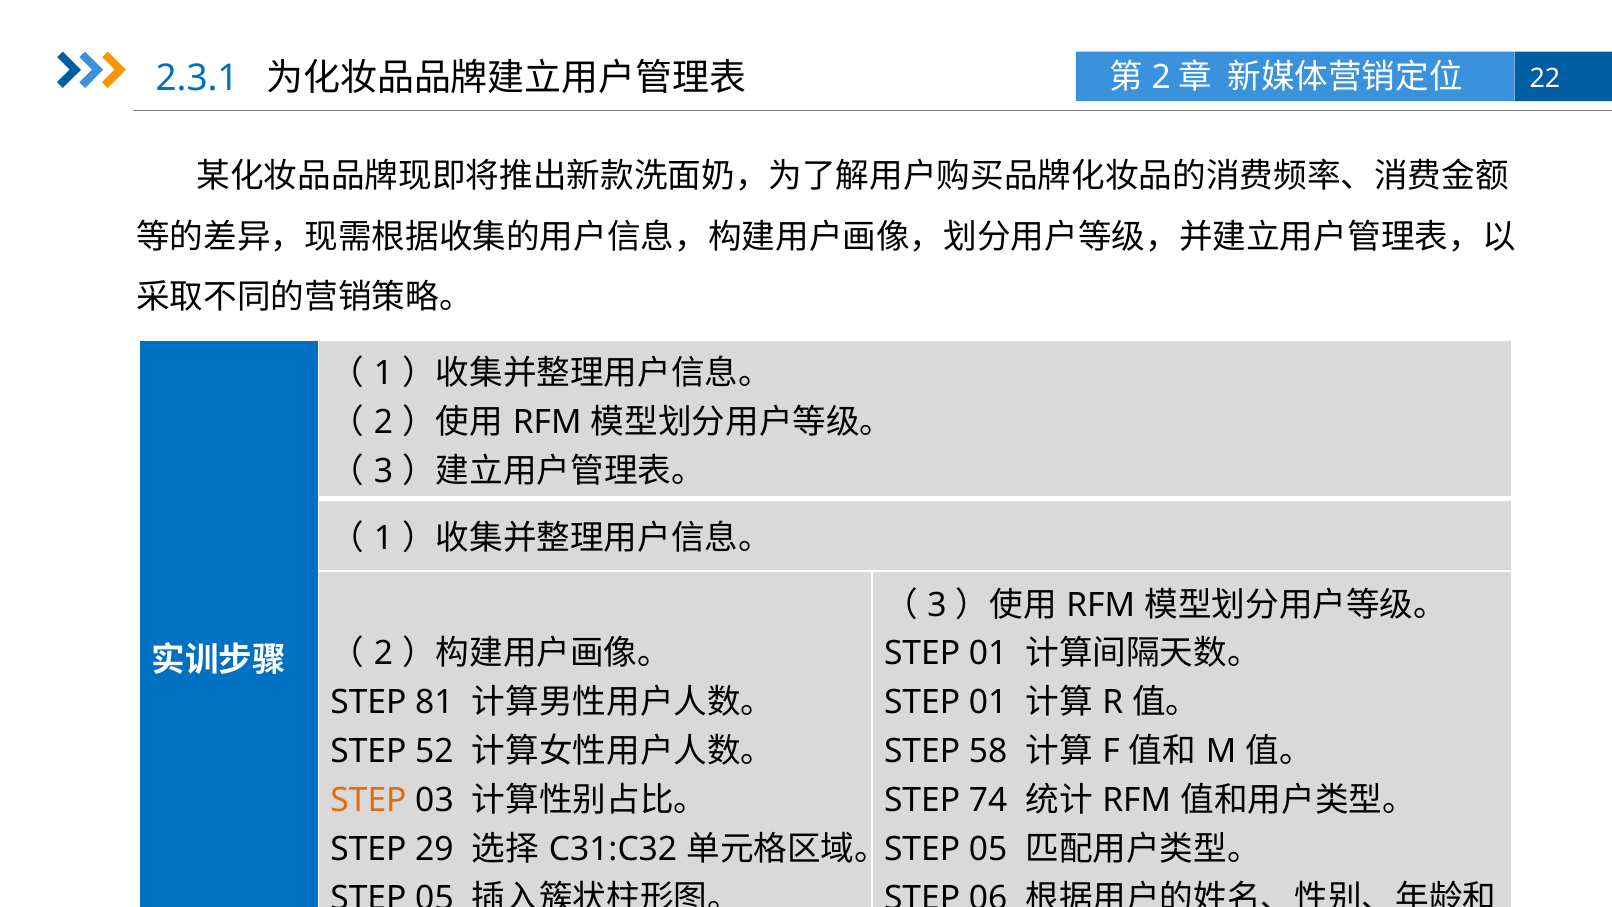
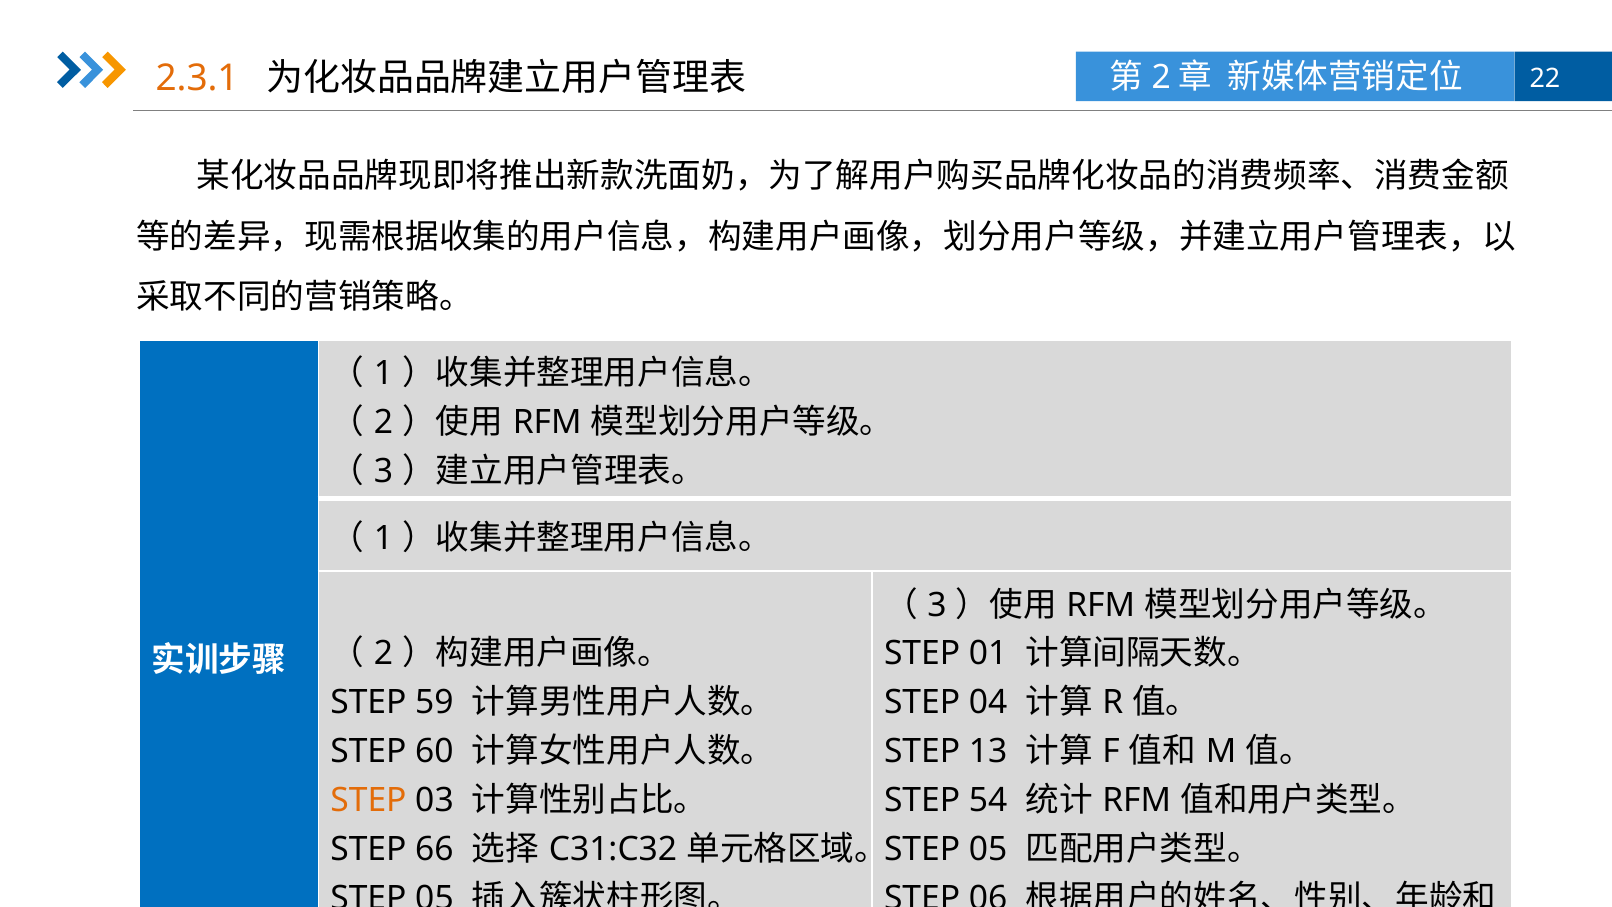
2.3.1 colour: blue -> orange
81: 81 -> 59
01 at (988, 703): 01 -> 04
52: 52 -> 60
58: 58 -> 13
74: 74 -> 54
29: 29 -> 66
